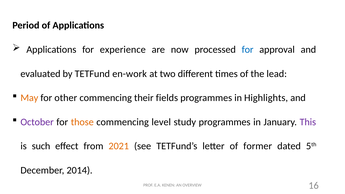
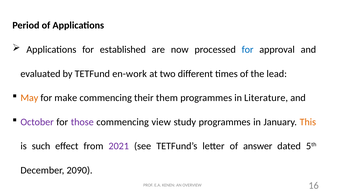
experience: experience -> established
other: other -> make
fields: fields -> them
Highlights: Highlights -> Literature
those colour: orange -> purple
level: level -> view
This colour: purple -> orange
2021 colour: orange -> purple
former: former -> answer
2014: 2014 -> 2090
